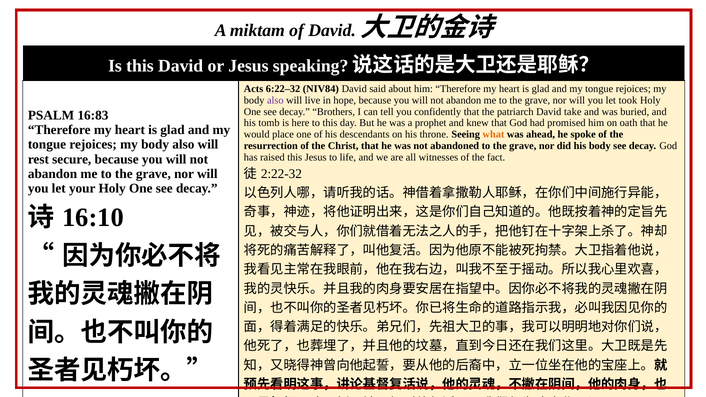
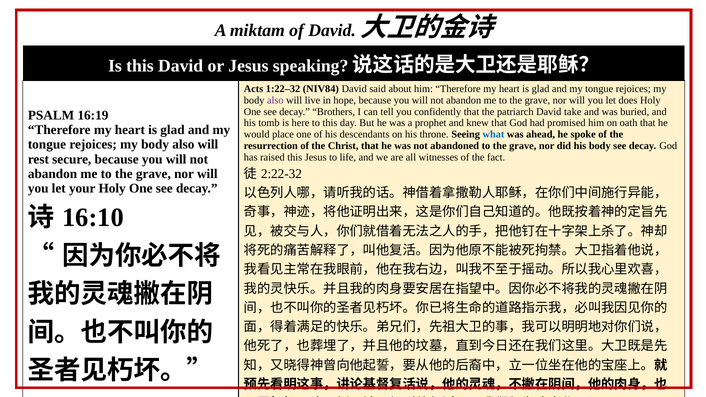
6:22–32: 6:22–32 -> 1:22–32
took: took -> does
16:83: 16:83 -> 16:19
what colour: orange -> blue
